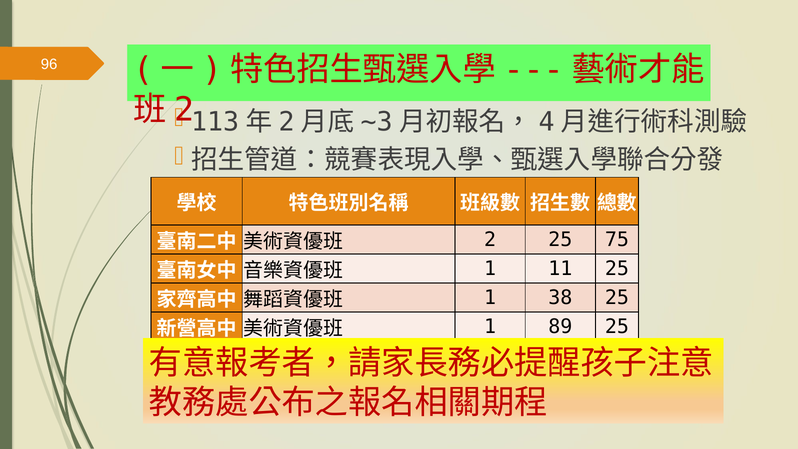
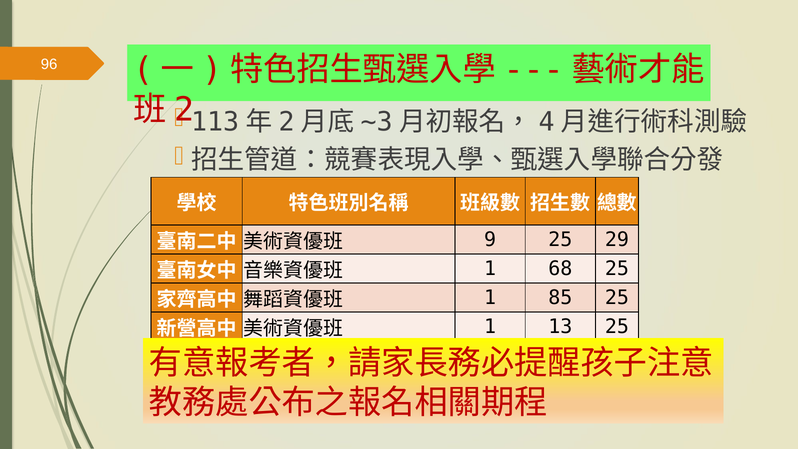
2 at (490, 240): 2 -> 9
75: 75 -> 29
11: 11 -> 68
38: 38 -> 85
89: 89 -> 13
